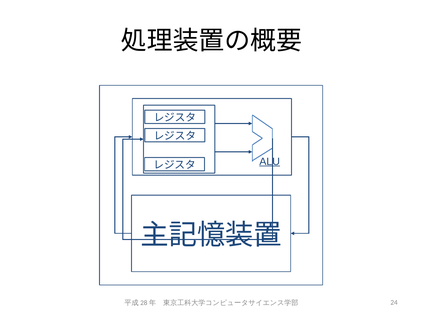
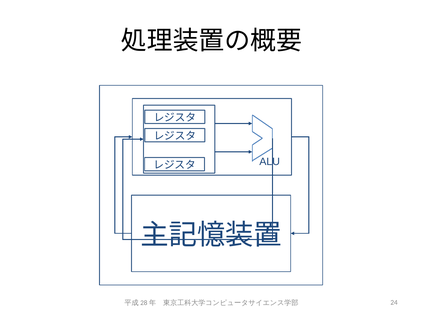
ALU underline: present -> none
